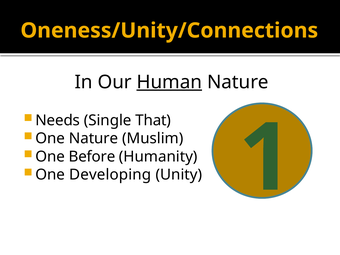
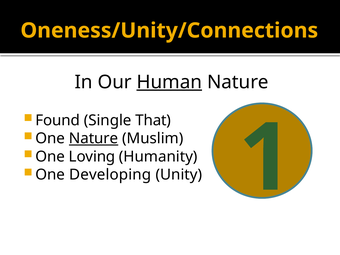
Needs: Needs -> Found
Nature at (94, 138) underline: none -> present
Before: Before -> Loving
